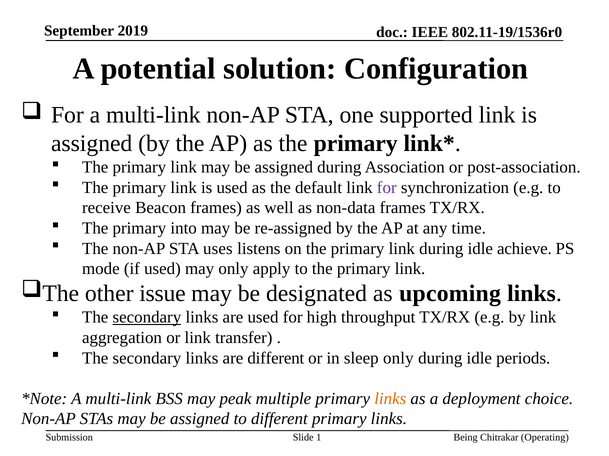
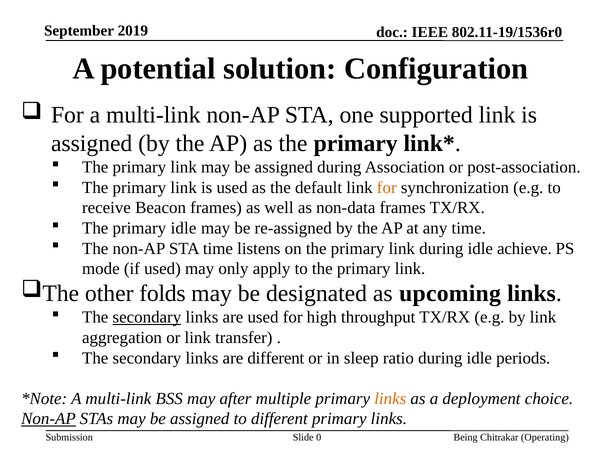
for at (387, 188) colour: purple -> orange
primary into: into -> idle
STA uses: uses -> time
issue: issue -> folds
sleep only: only -> ratio
peak: peak -> after
Non-AP at (48, 419) underline: none -> present
1: 1 -> 0
